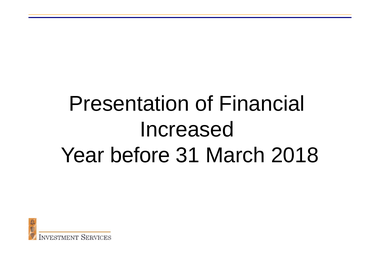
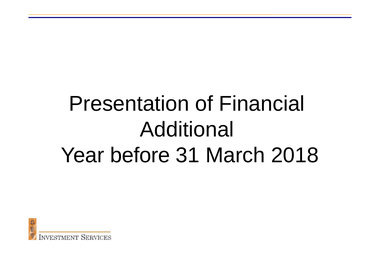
Increased: Increased -> Additional
